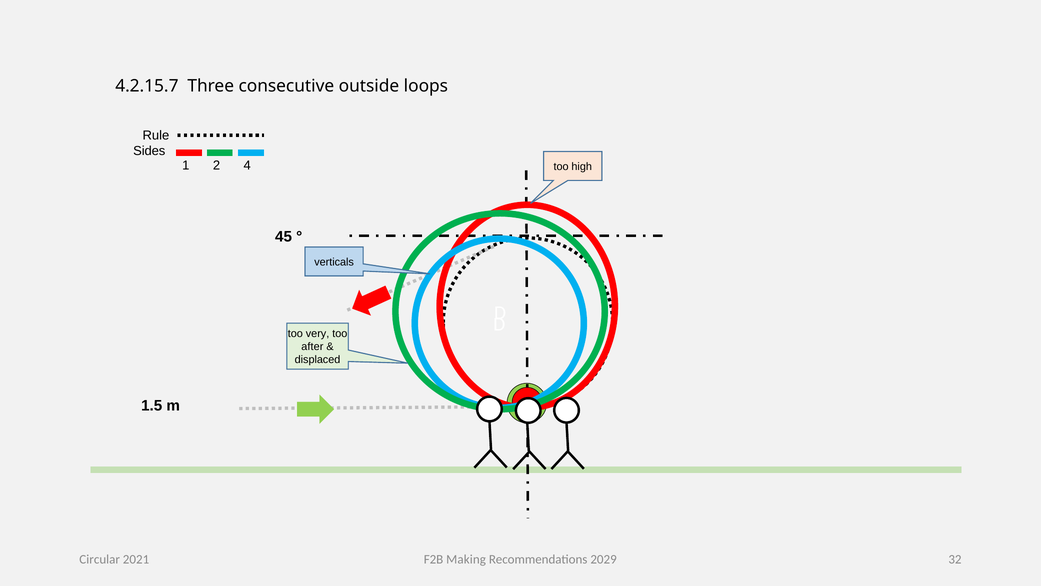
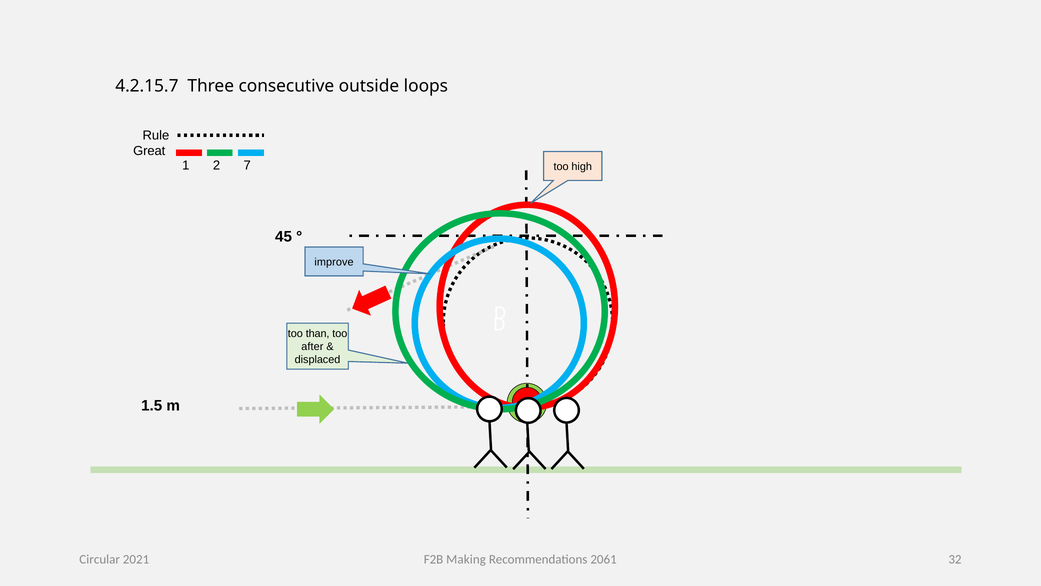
Sides: Sides -> Great
4: 4 -> 7
verticals: verticals -> improve
very: very -> than
2029: 2029 -> 2061
